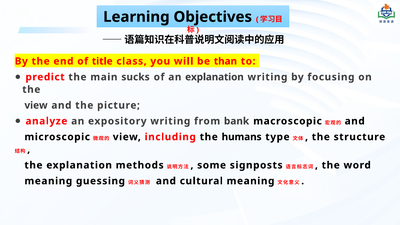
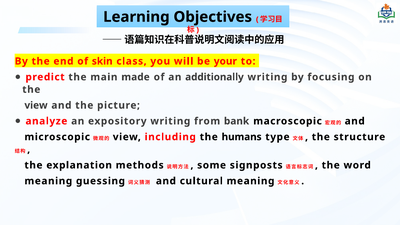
title: title -> skin
than: than -> your
sucks: sucks -> made
an explanation: explanation -> additionally
